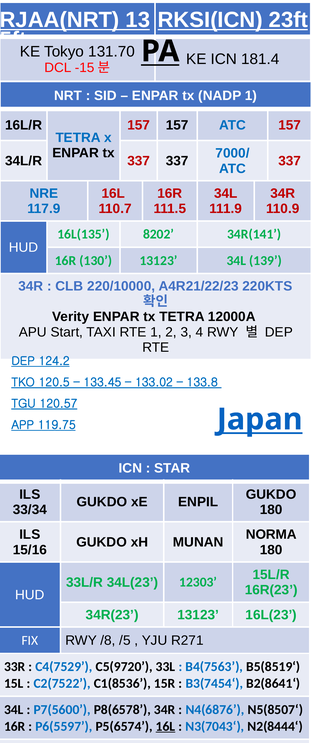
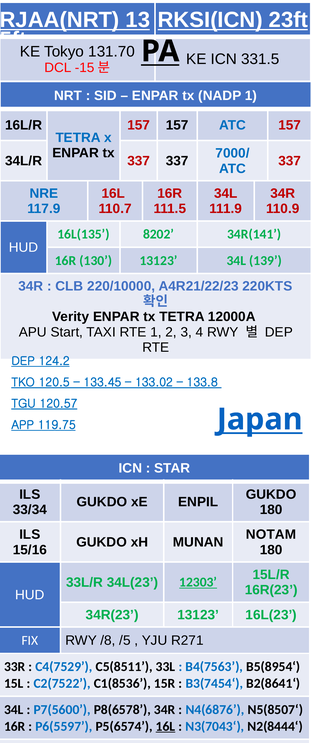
181.4: 181.4 -> 331.5
NORMA: NORMA -> NOTAM
12303 underline: none -> present
C5(9720: C5(9720 -> C5(8511
B5(8519‘: B5(8519‘ -> B5(8954‘
